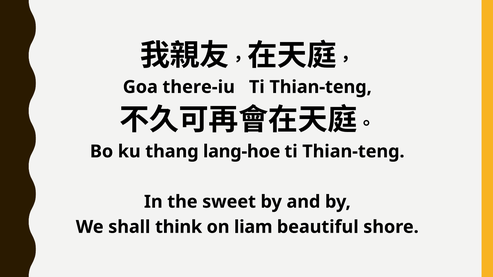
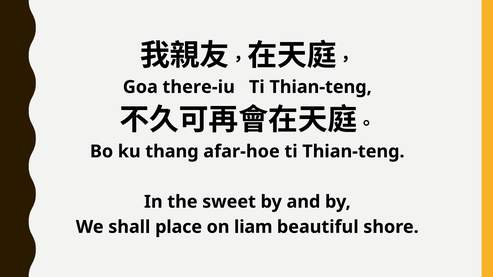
lang-hoe: lang-hoe -> afar-hoe
think: think -> place
